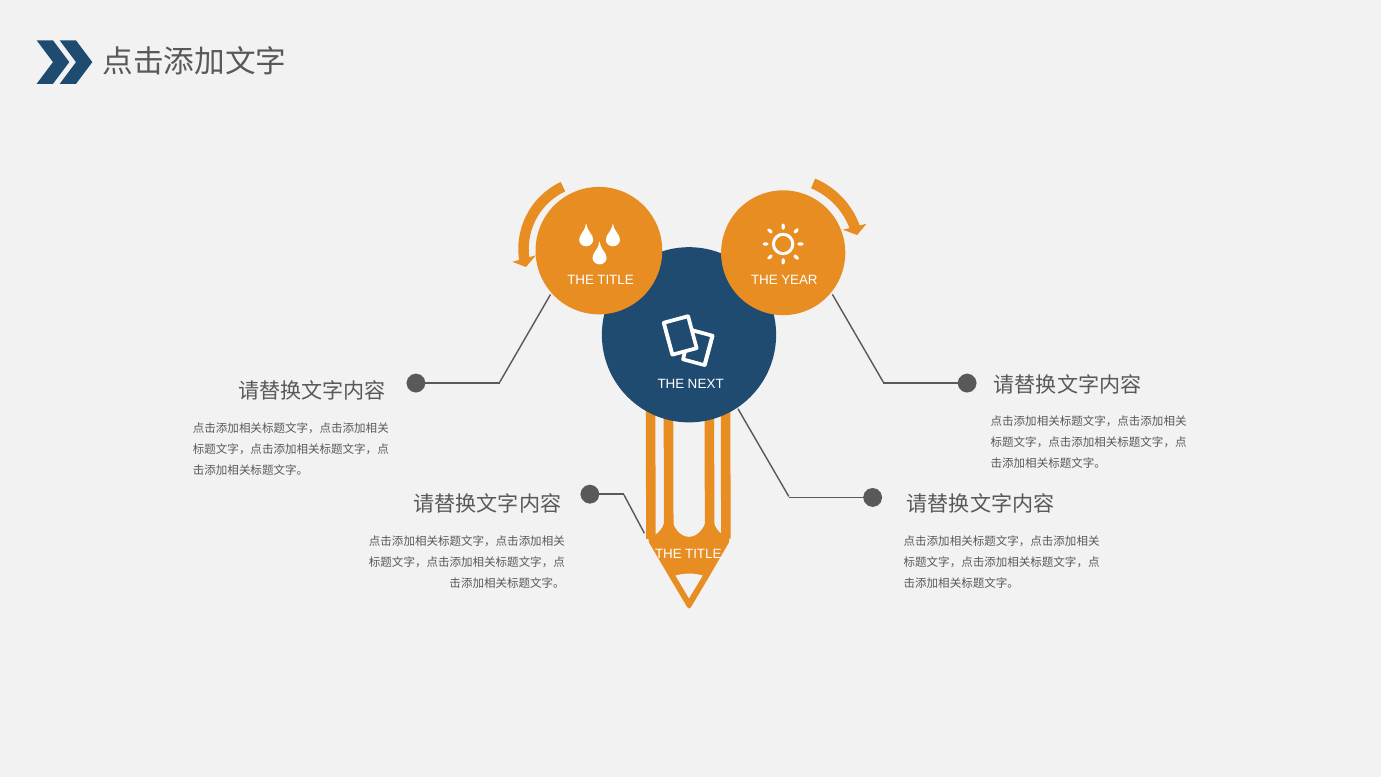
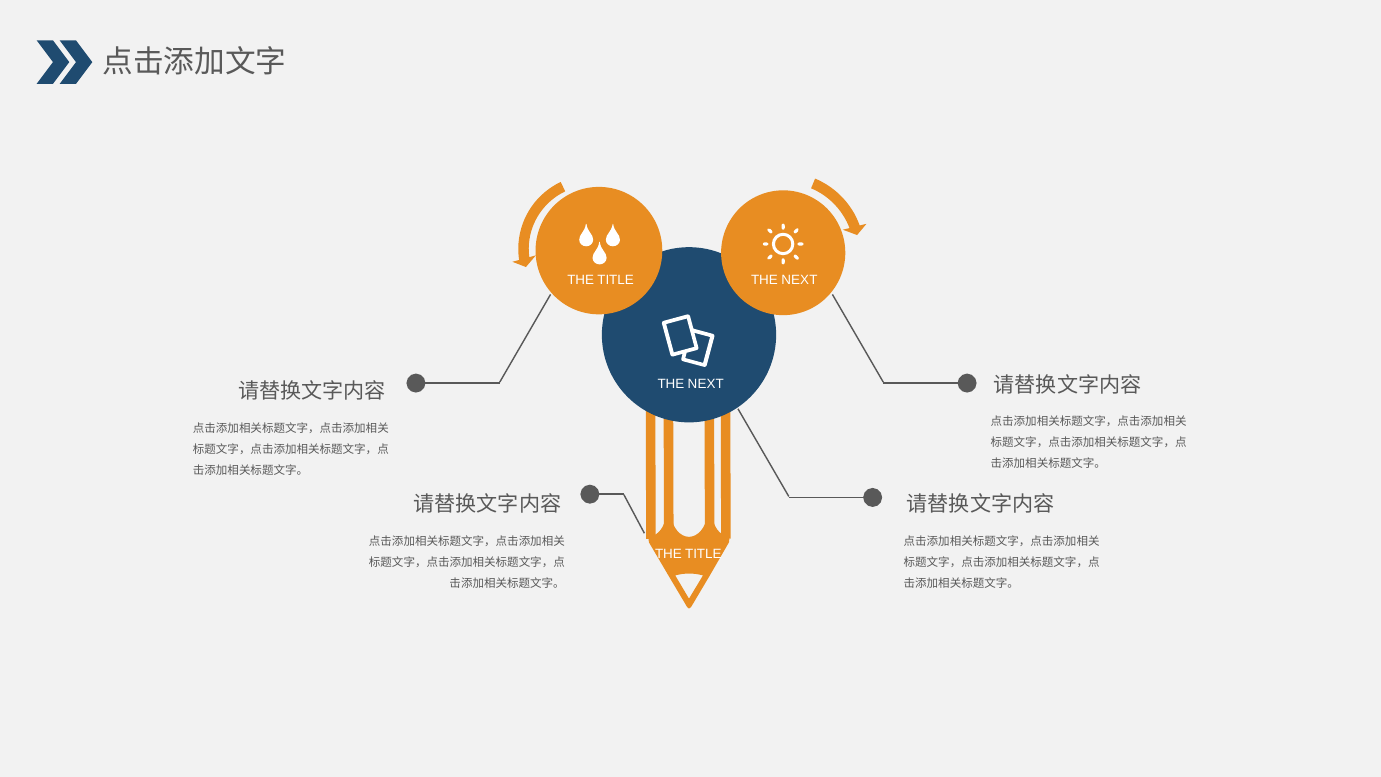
YEAR at (799, 280): YEAR -> NEXT
